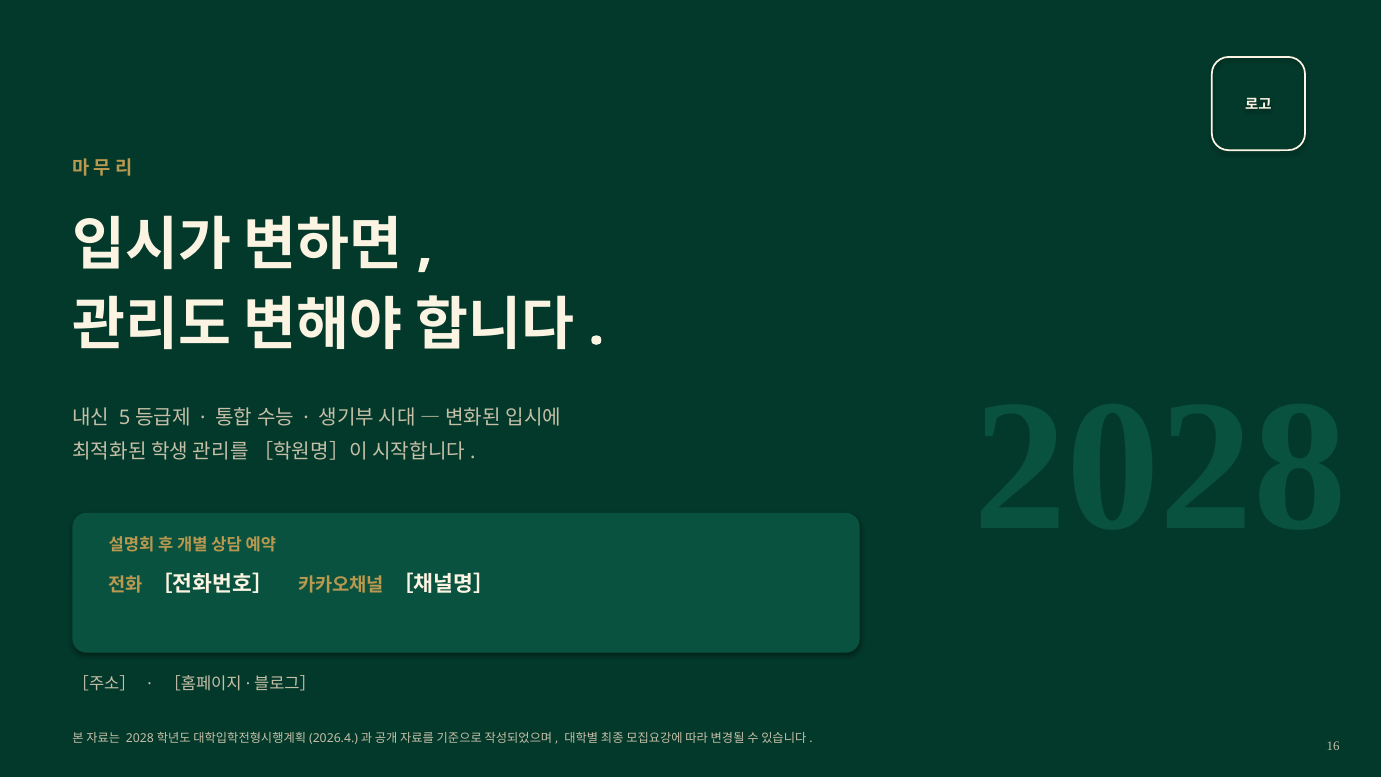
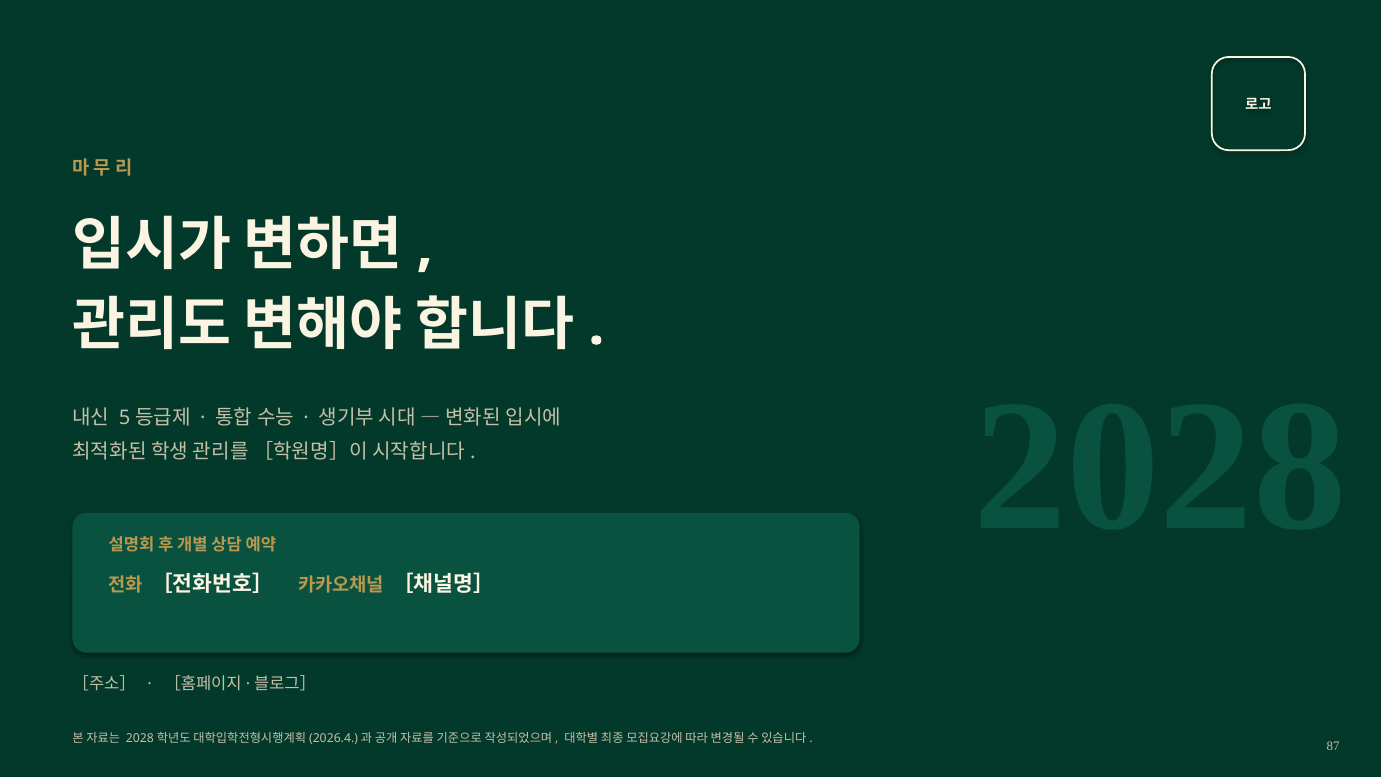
16: 16 -> 87
